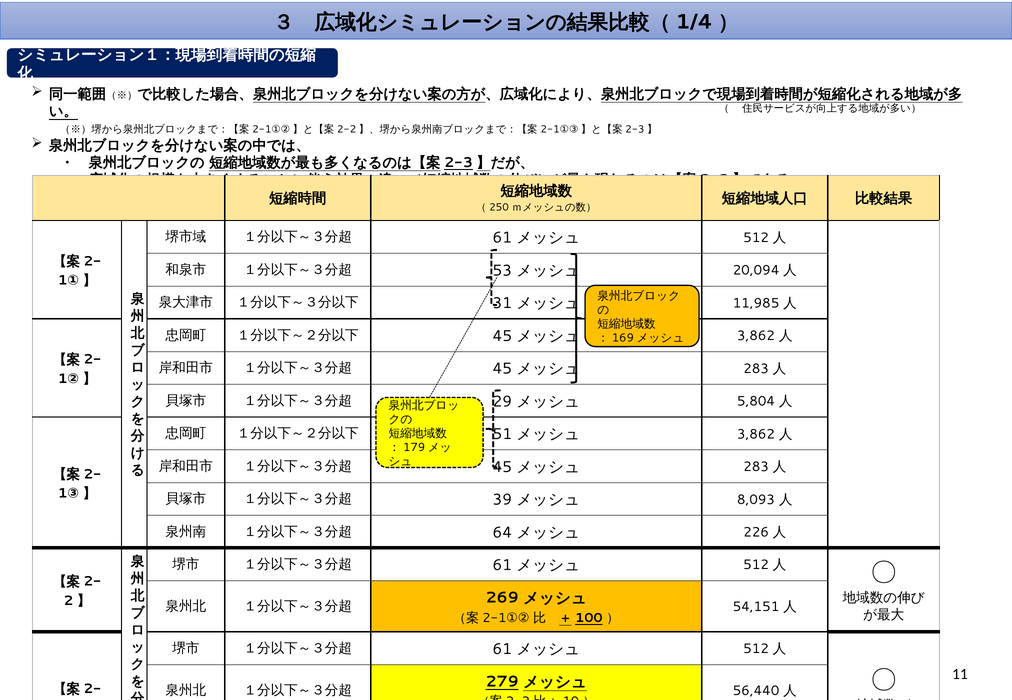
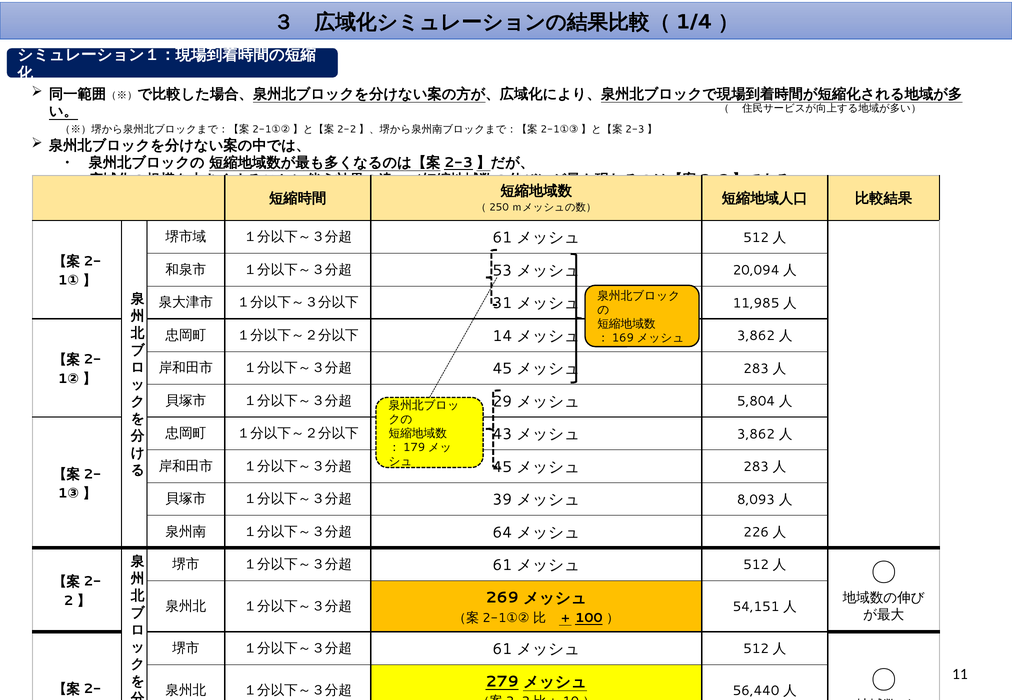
45 at (502, 336): 45 -> 14
51: 51 -> 43
